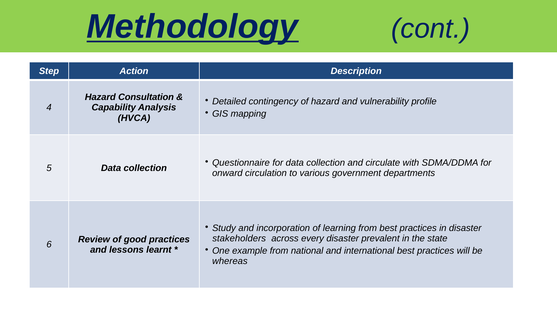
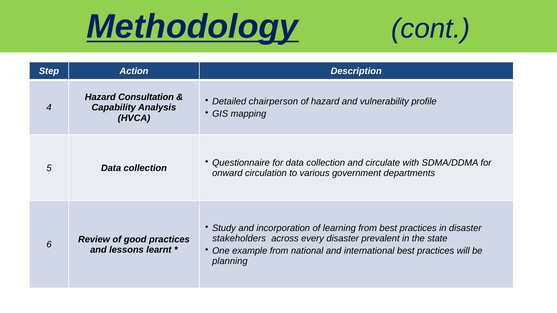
contingency: contingency -> chairperson
whereas: whereas -> planning
